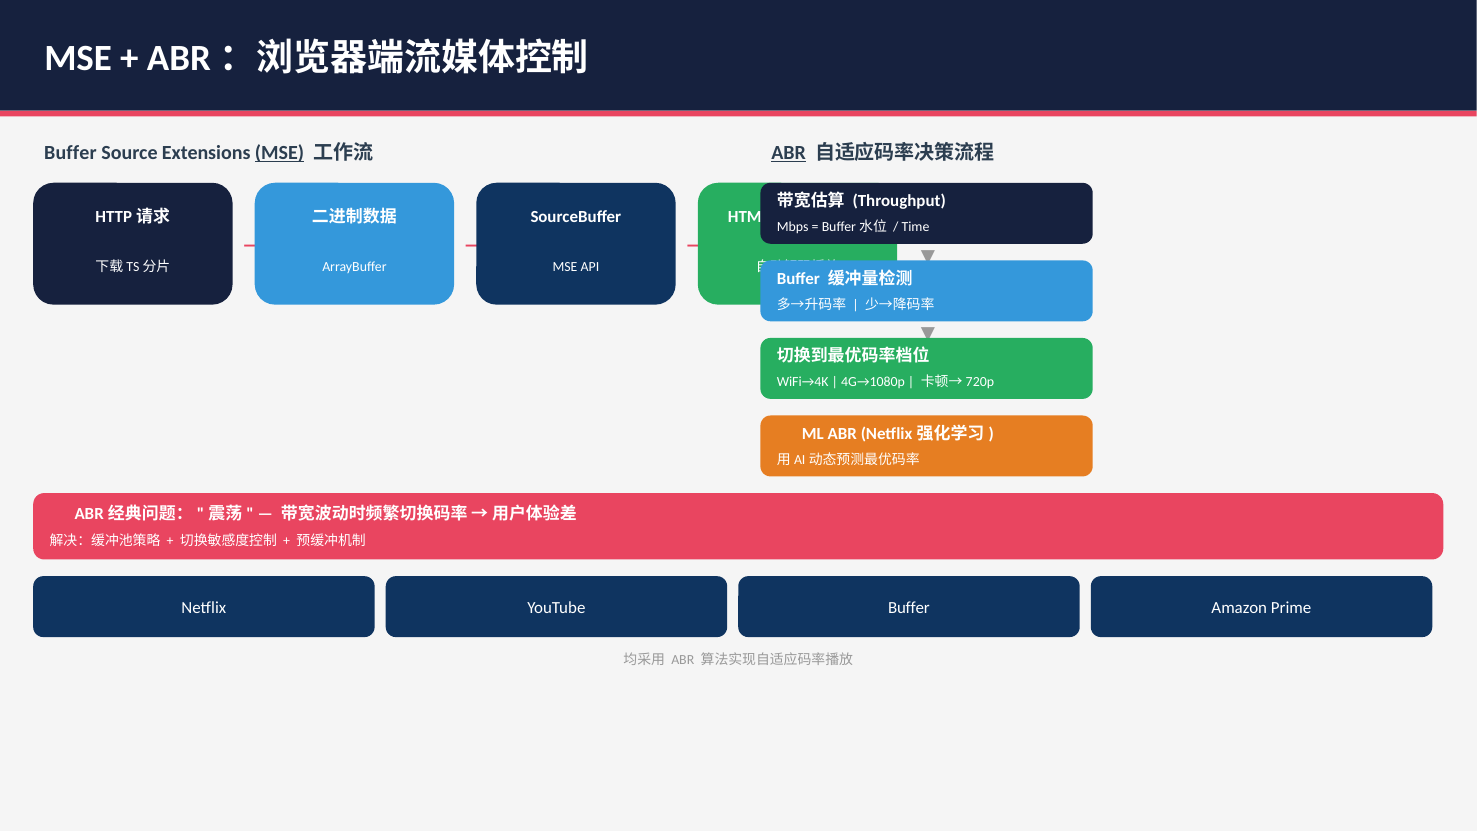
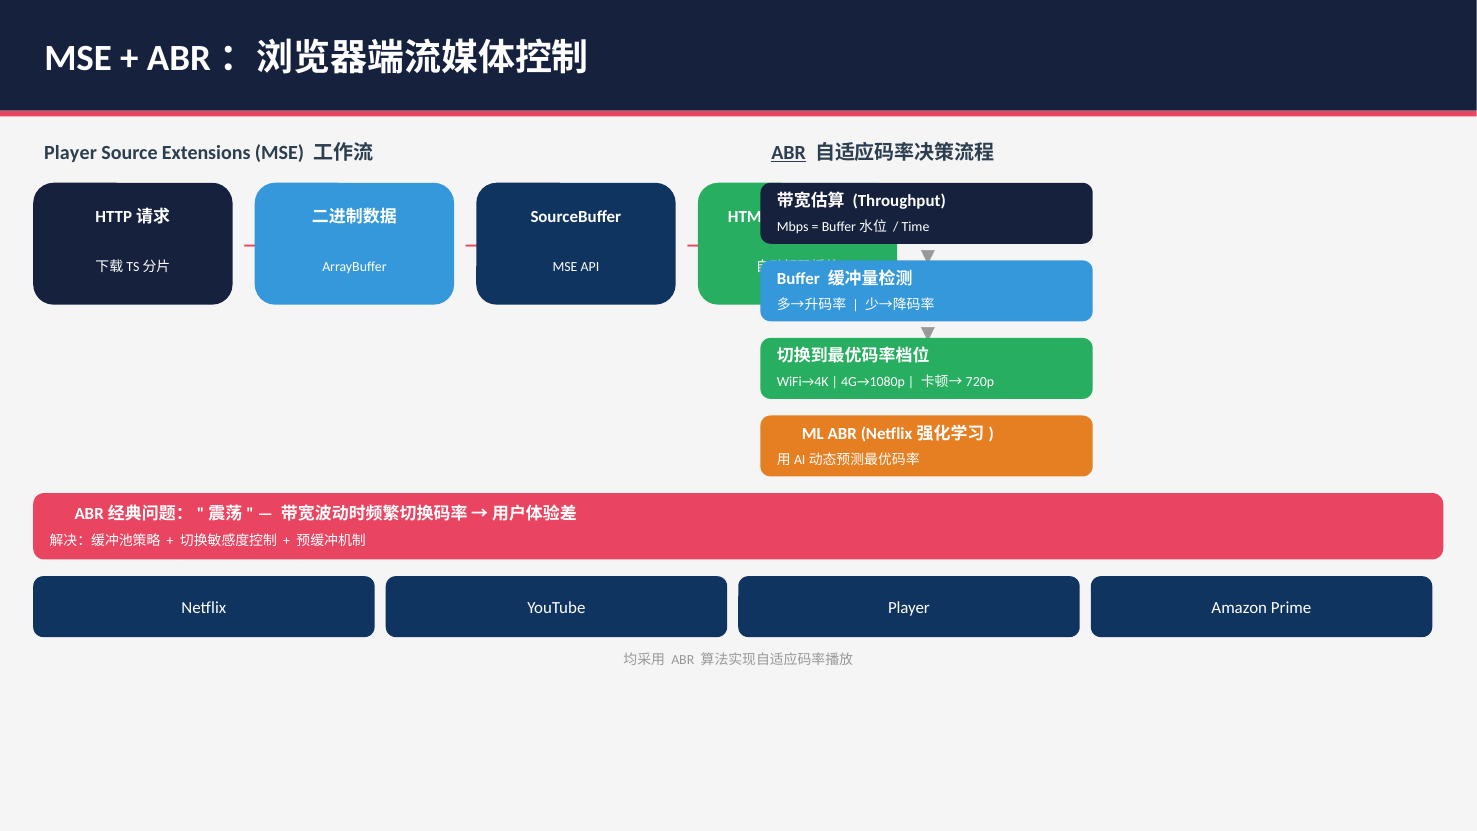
Buffer at (70, 153): Buffer -> Player
MSE at (279, 153) underline: present -> none
YouTube Buffer: Buffer -> Player
